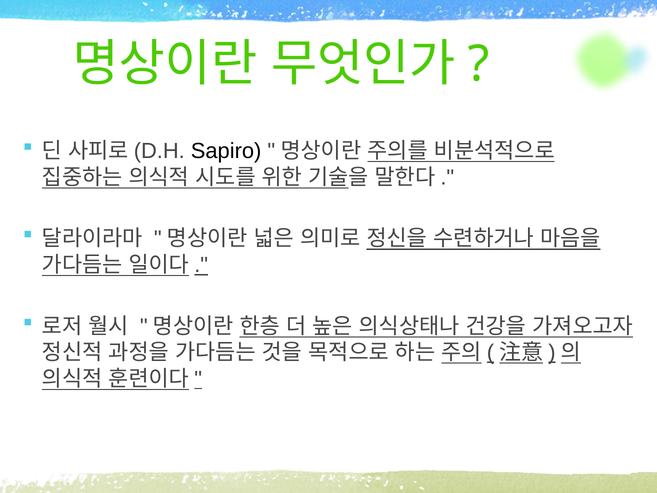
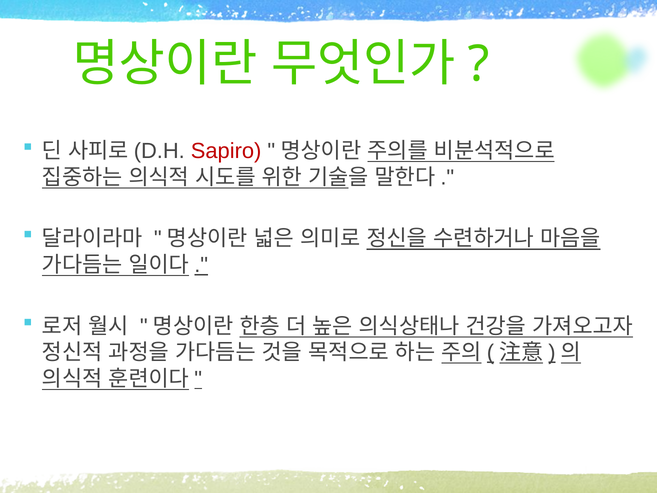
Sapiro colour: black -> red
